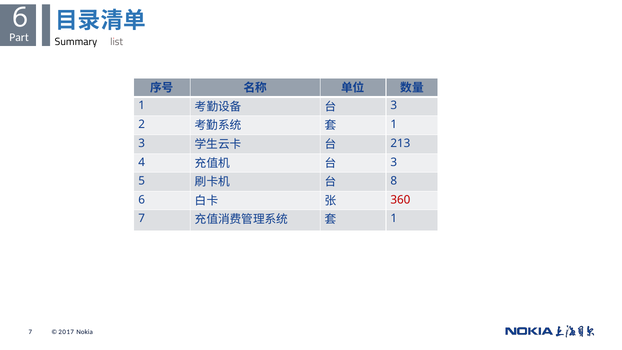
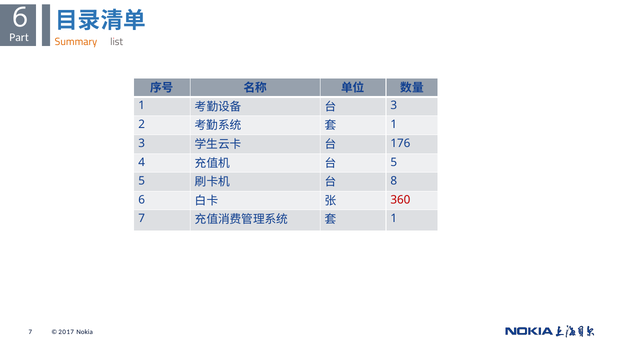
Summary colour: black -> orange
213: 213 -> 176
3 at (394, 162): 3 -> 5
